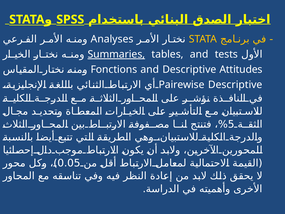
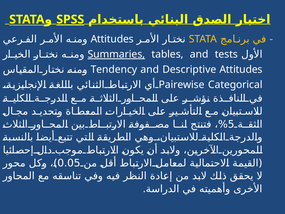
SPSS underline: none -> present
Analyses at (112, 39): Analyses -> Attitudes
Fonctions: Fonctions -> Tendency
Pairewise Descriptive: Descriptive -> Categorical
